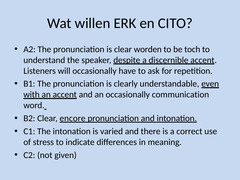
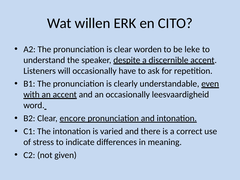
toch: toch -> leke
communication: communication -> leesvaardigheid
